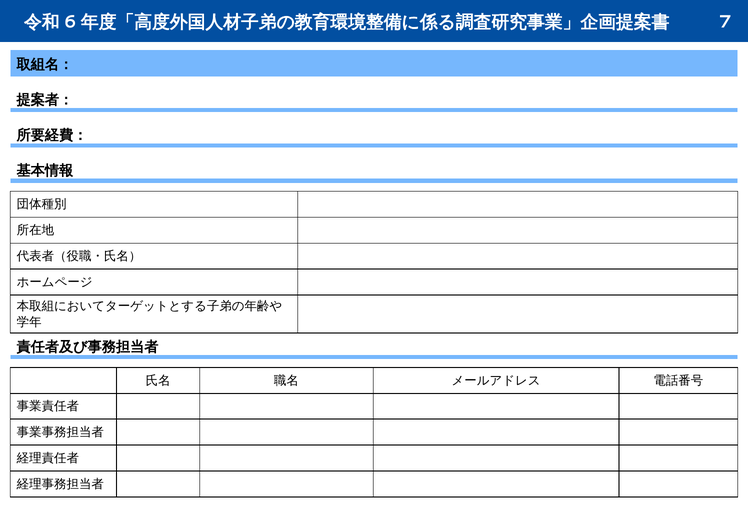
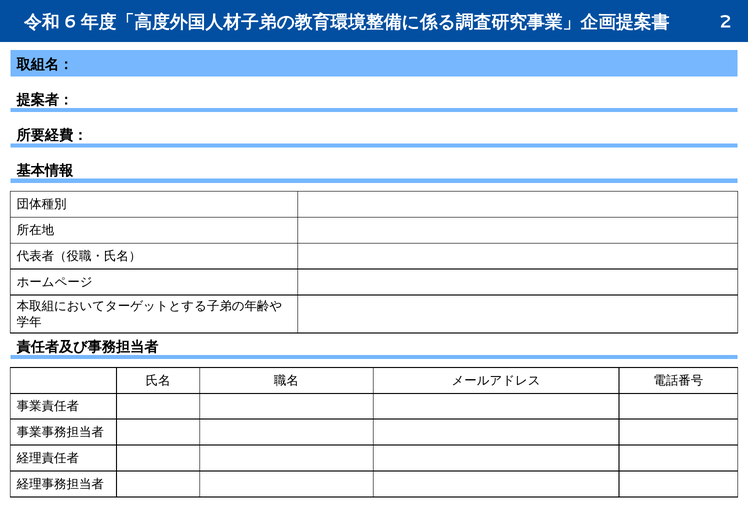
7: 7 -> 2
